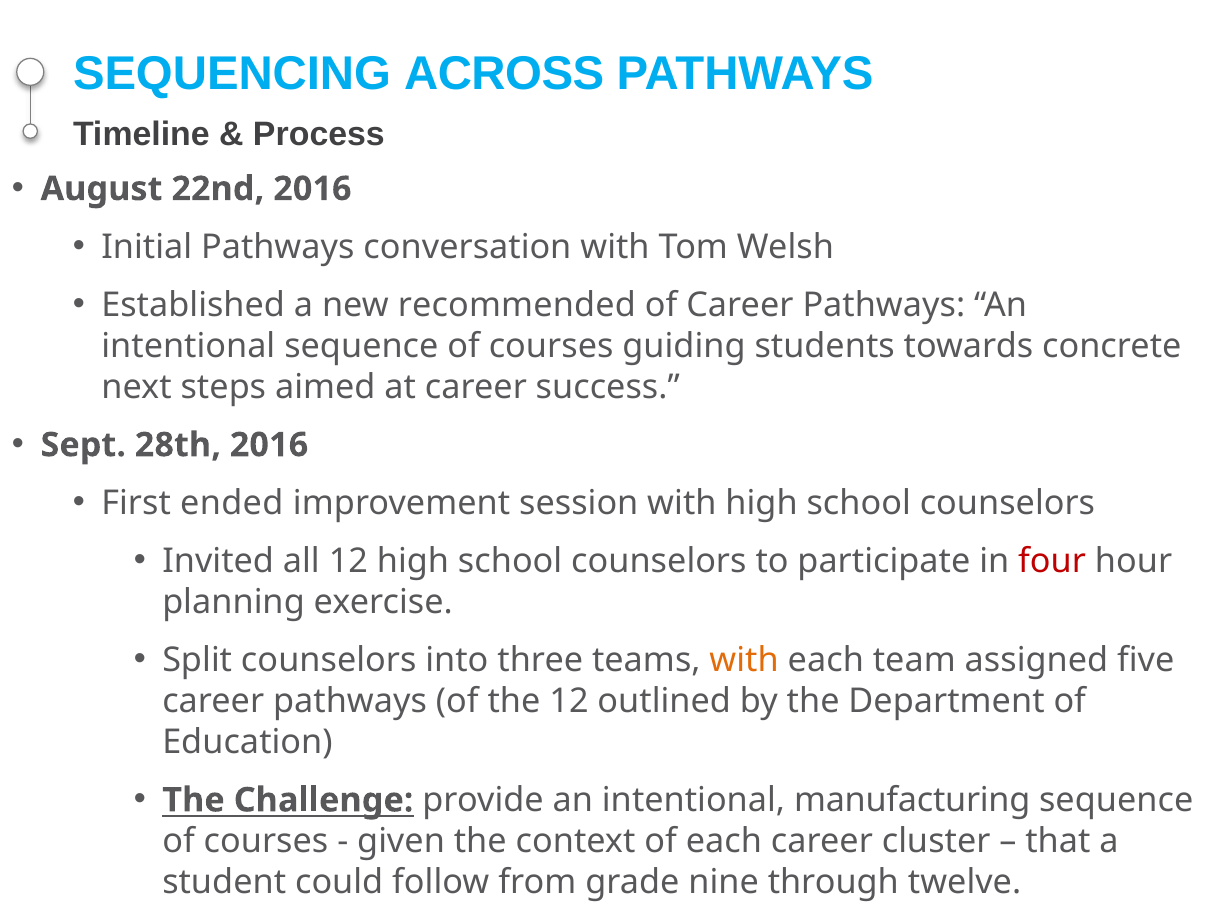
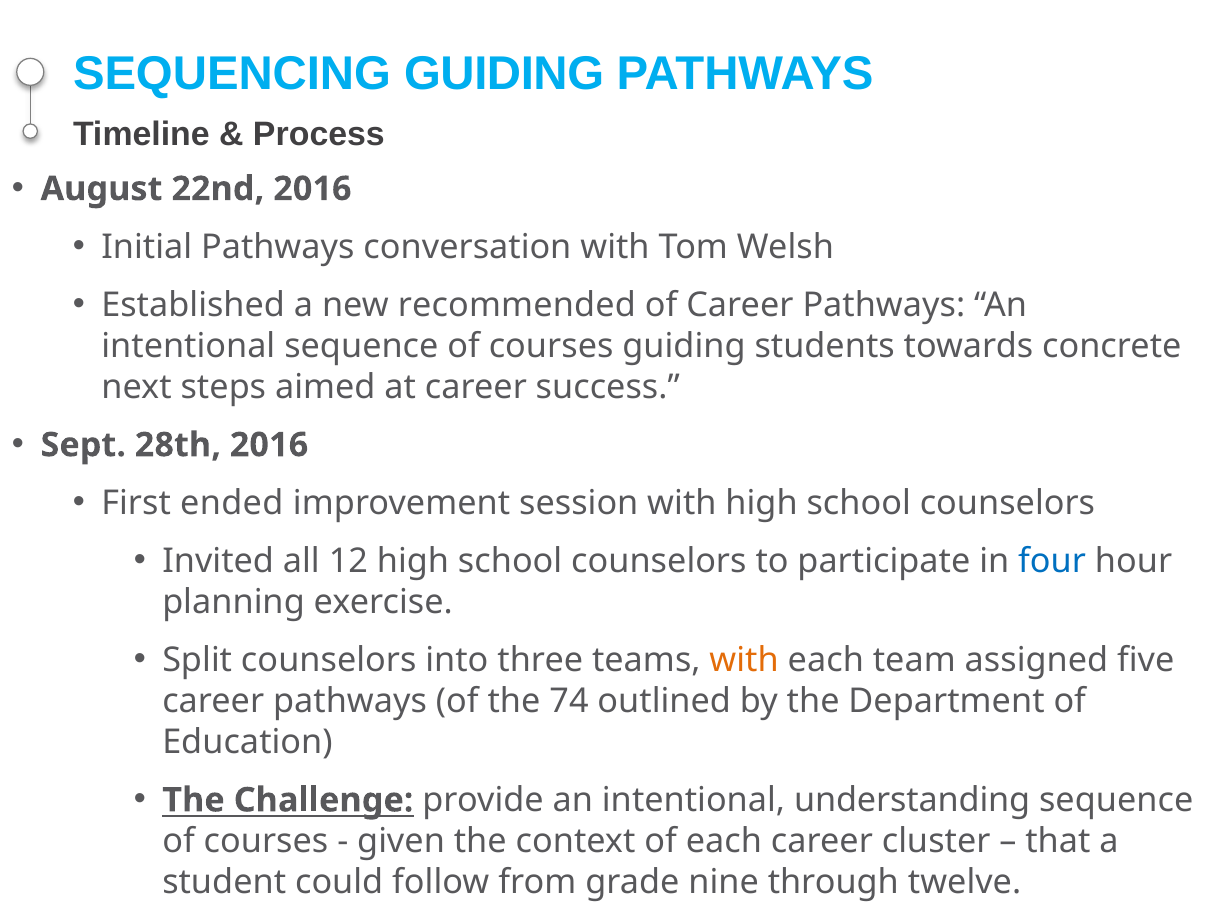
SEQUENCING ACROSS: ACROSS -> GUIDING
four colour: red -> blue
the 12: 12 -> 74
manufacturing: manufacturing -> understanding
